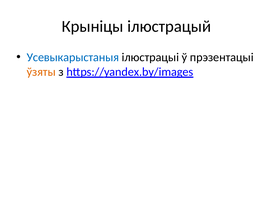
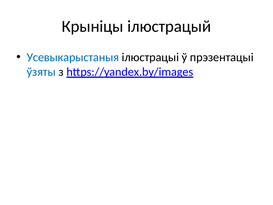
ўзяты colour: orange -> blue
